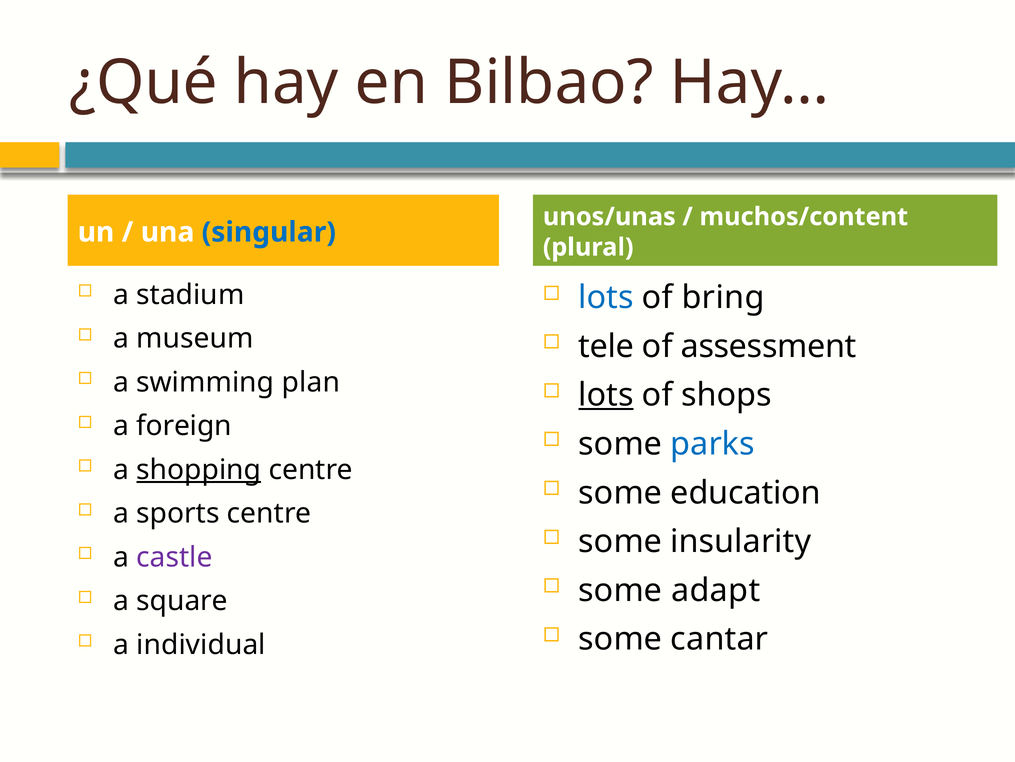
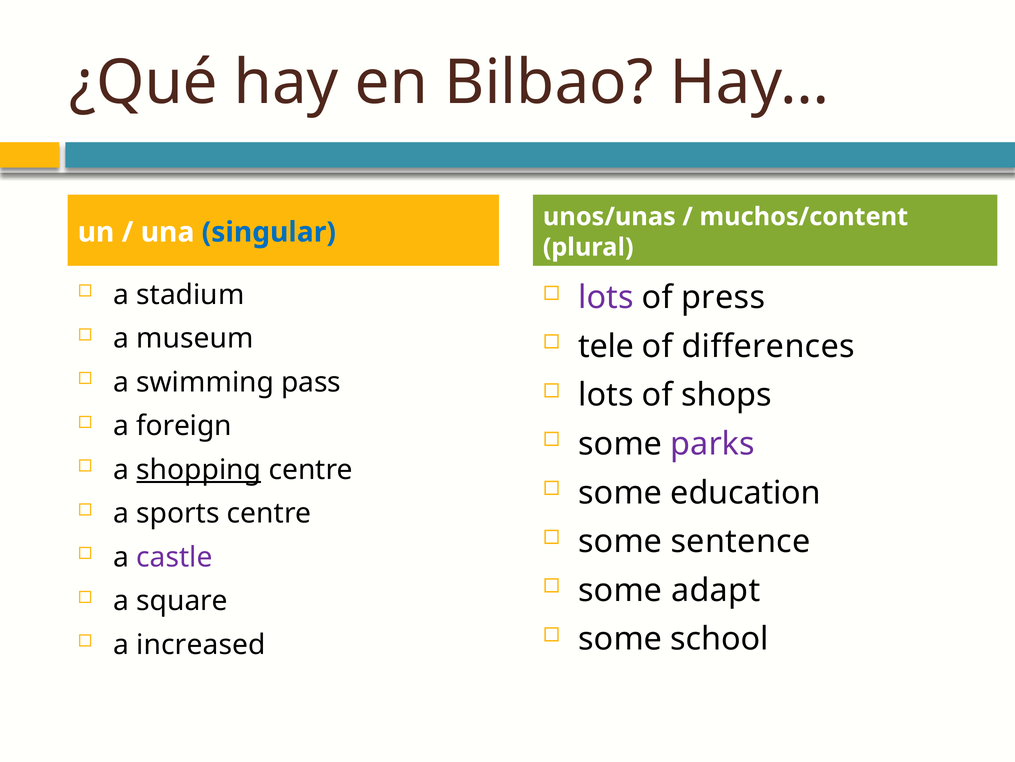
lots at (606, 297) colour: blue -> purple
bring: bring -> press
assessment: assessment -> differences
plan: plan -> pass
lots at (606, 395) underline: present -> none
parks colour: blue -> purple
insularity: insularity -> sentence
cantar: cantar -> school
individual: individual -> increased
